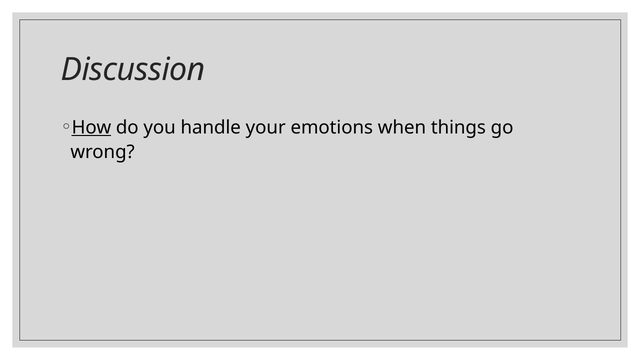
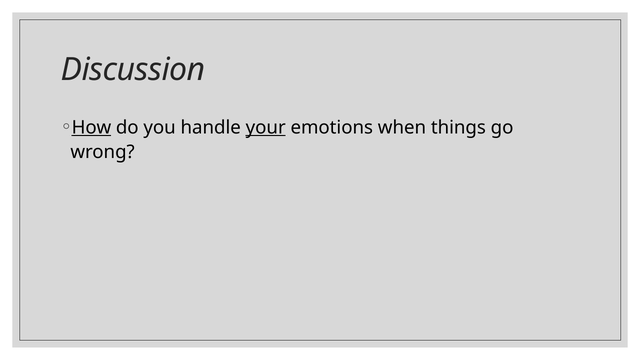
your underline: none -> present
